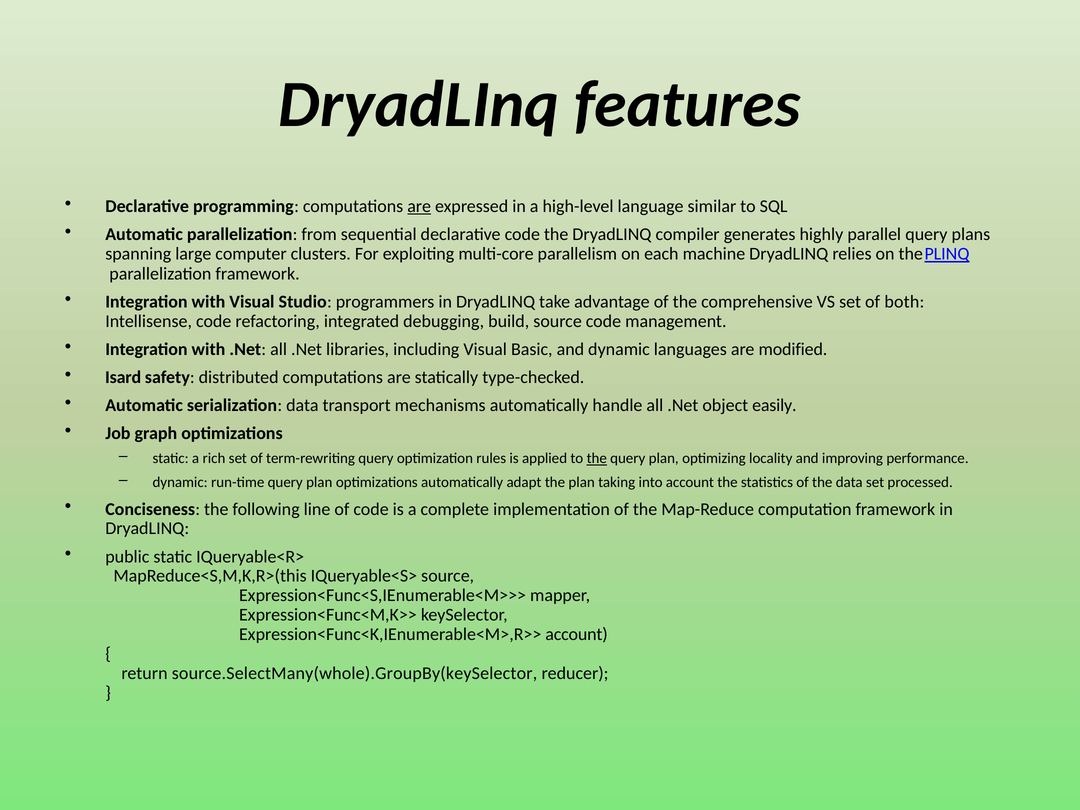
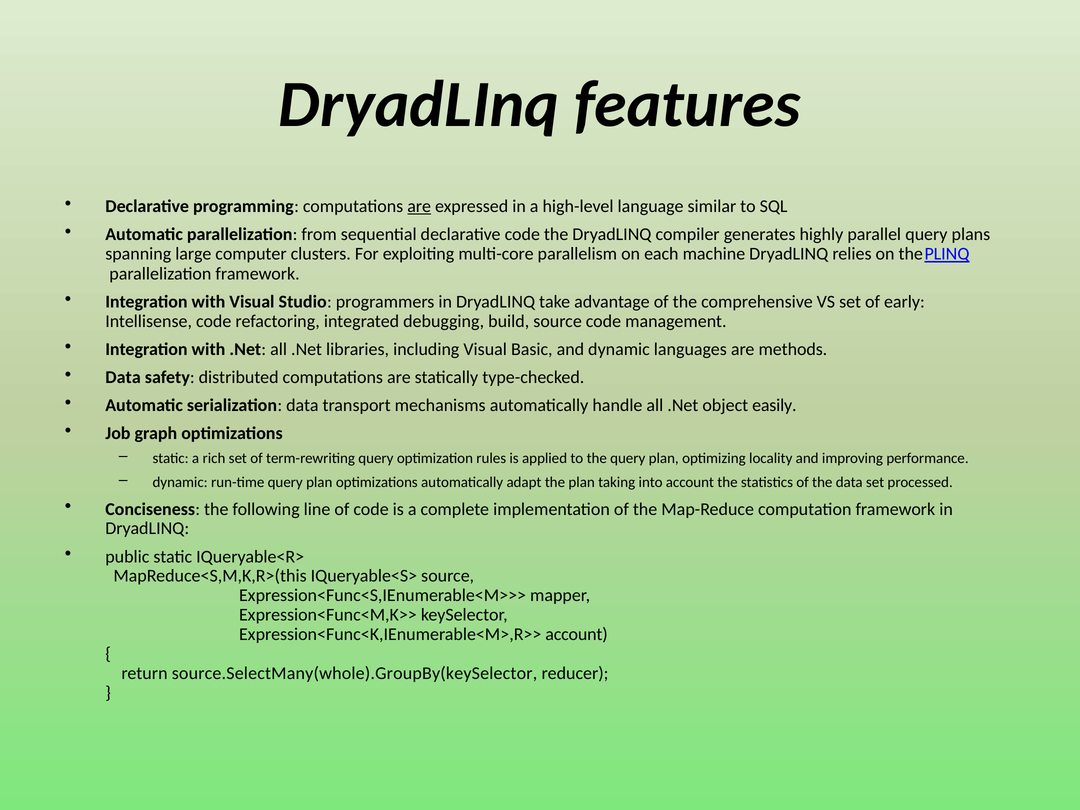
both: both -> early
modified: modified -> methods
Isard at (123, 377): Isard -> Data
the at (597, 458) underline: present -> none
